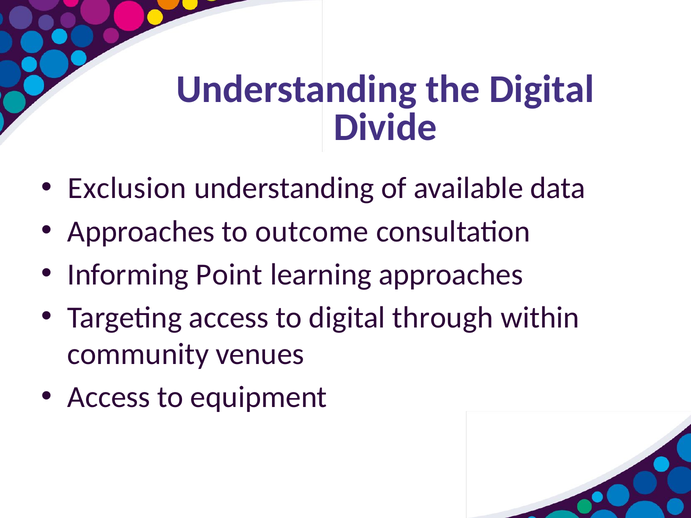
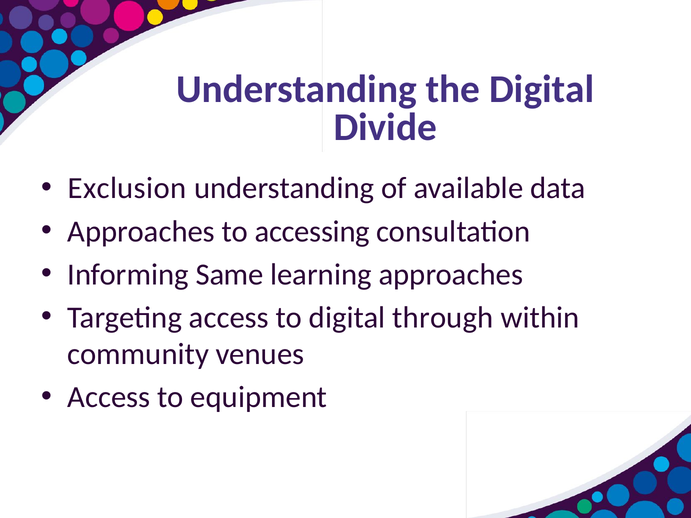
outcome: outcome -> accessing
Point: Point -> Same
